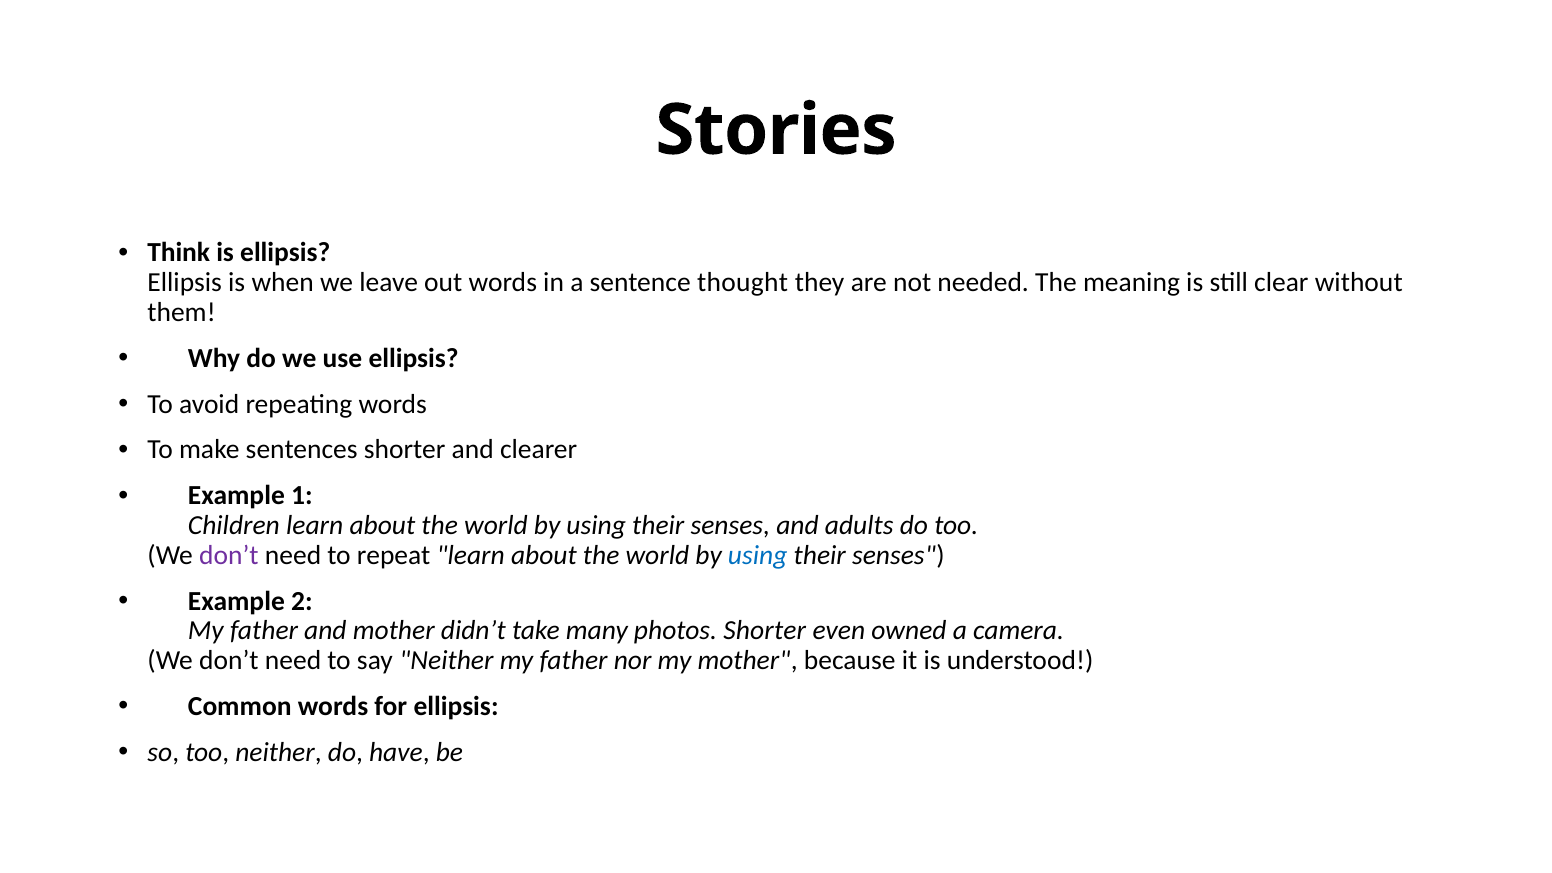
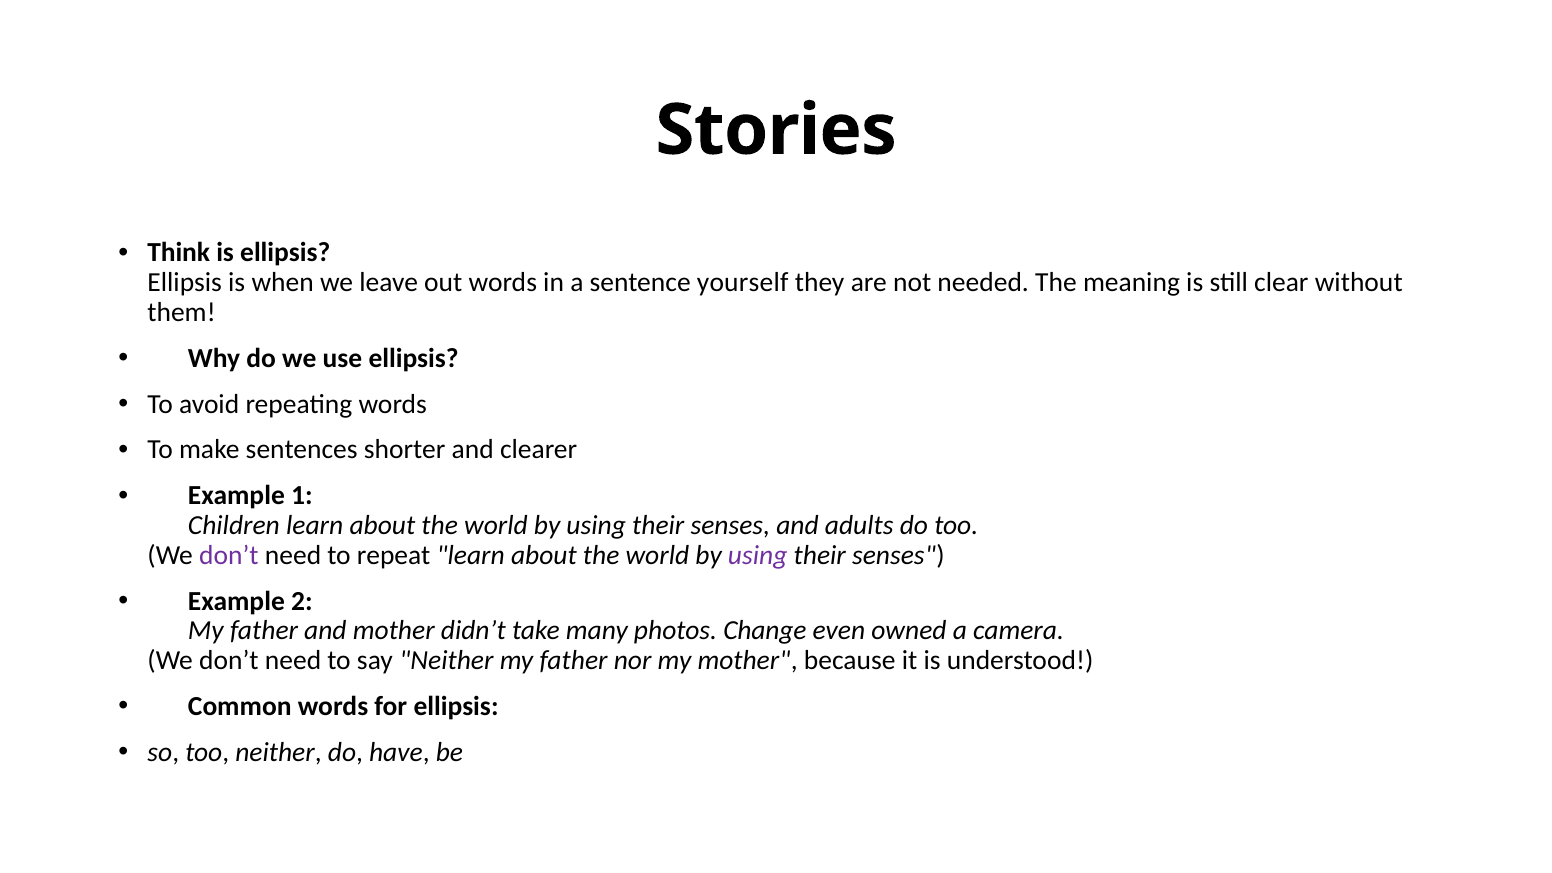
thought: thought -> yourself
using at (758, 555) colour: blue -> purple
photos Shorter: Shorter -> Change
